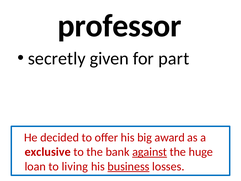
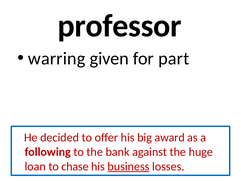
secretly: secretly -> warring
exclusive: exclusive -> following
against underline: present -> none
living: living -> chase
